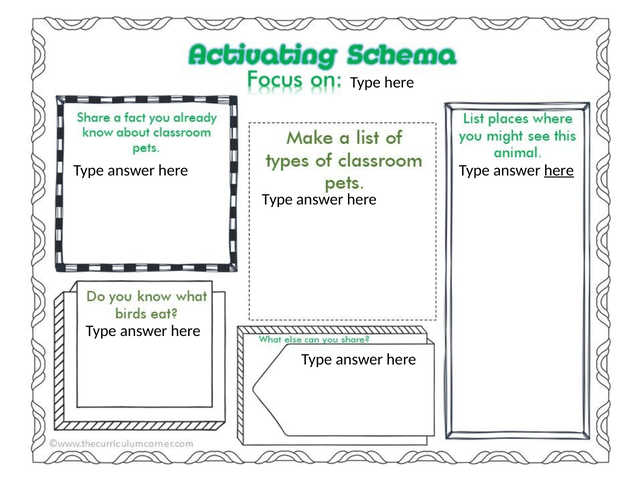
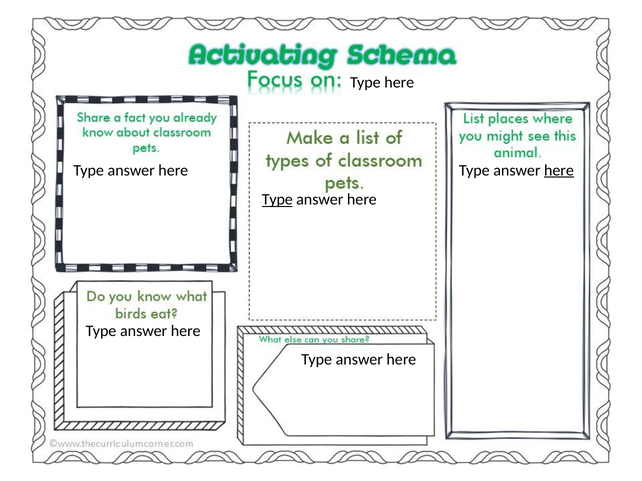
Type at (277, 200) underline: none -> present
